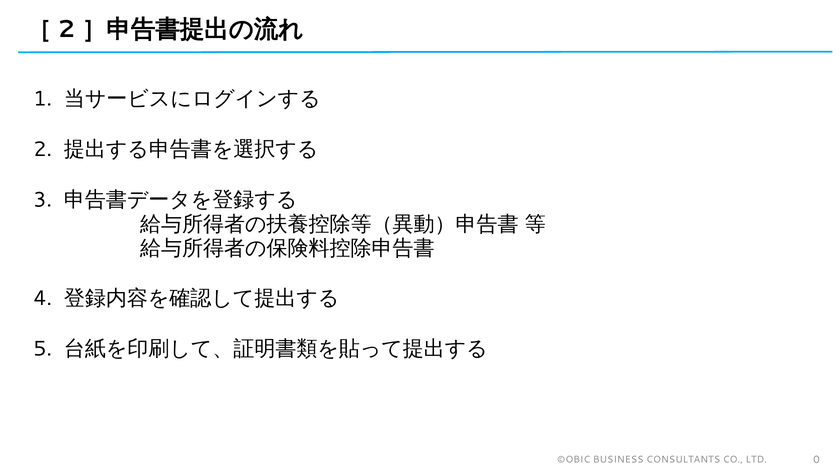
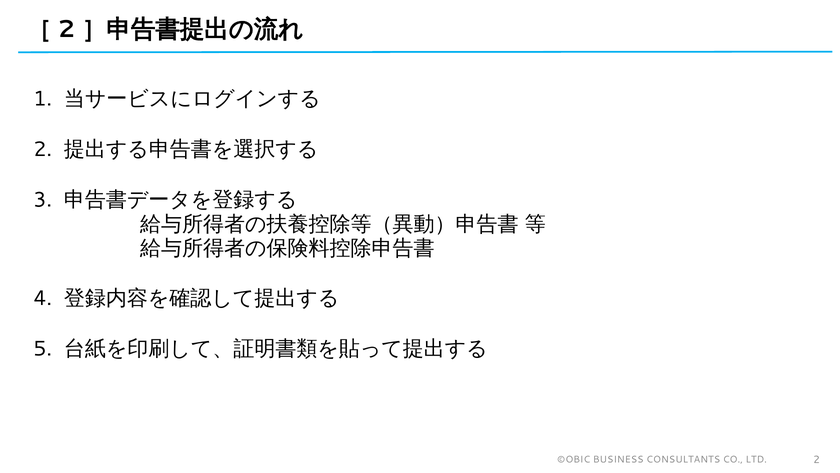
LTD 0: 0 -> 2
